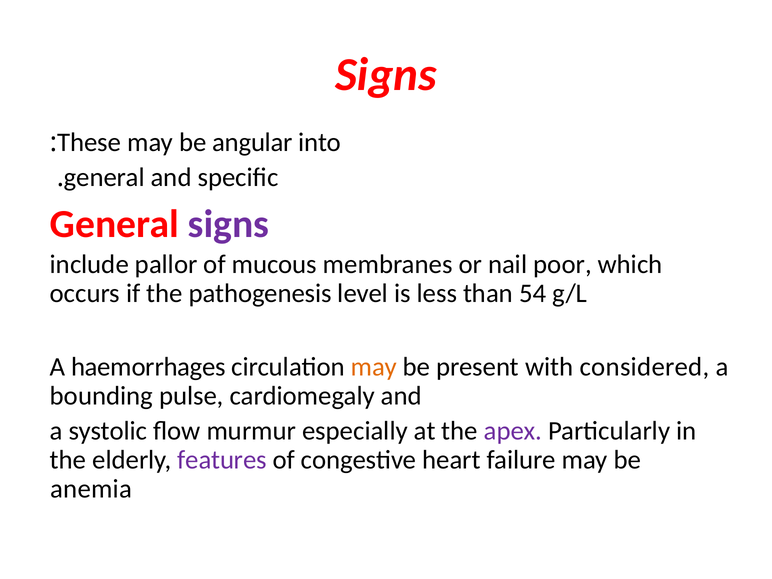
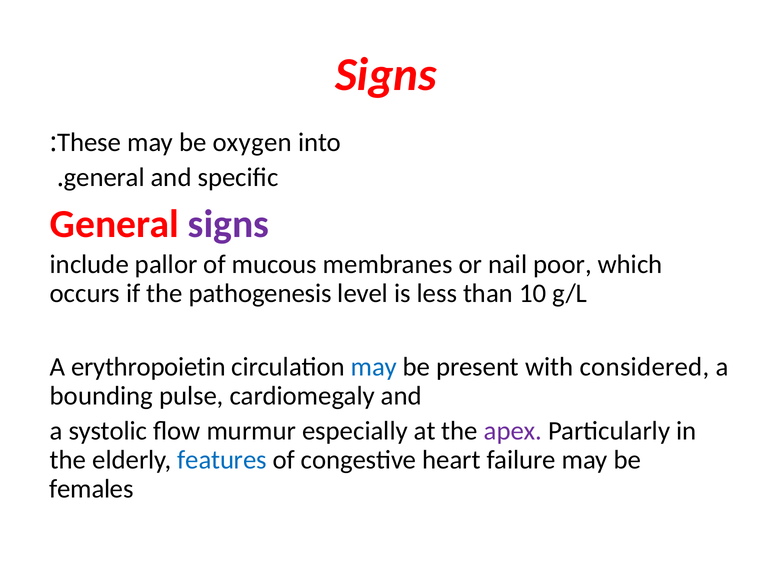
angular: angular -> oxygen
54: 54 -> 10
haemorrhages: haemorrhages -> erythropoietin
may at (374, 367) colour: orange -> blue
features colour: purple -> blue
anemia: anemia -> females
